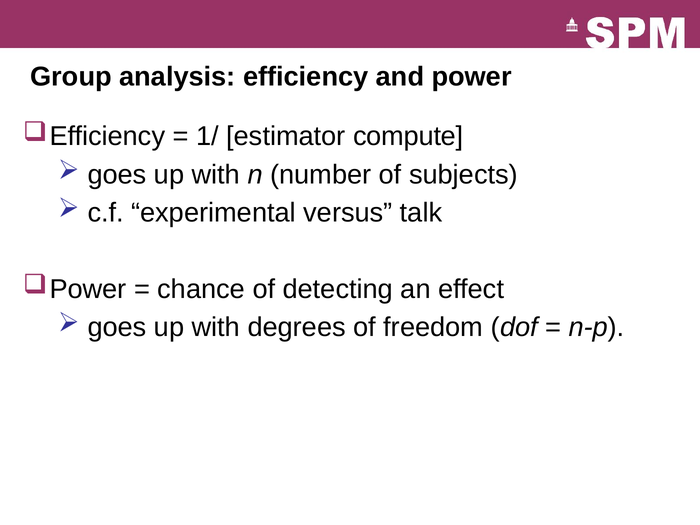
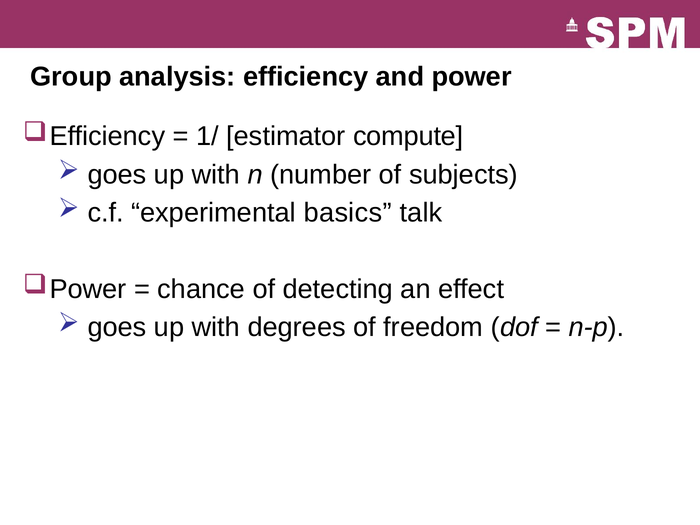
versus: versus -> basics
